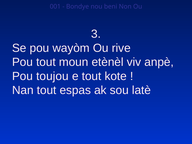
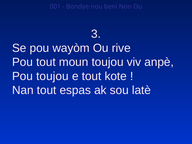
moun etènèl: etènèl -> toujou
